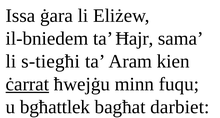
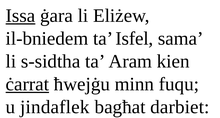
Issa underline: none -> present
Ħajr: Ħajr -> Isfel
s-tiegħi: s-tiegħi -> s-sidtha
bgħattlek: bgħattlek -> jindaflek
